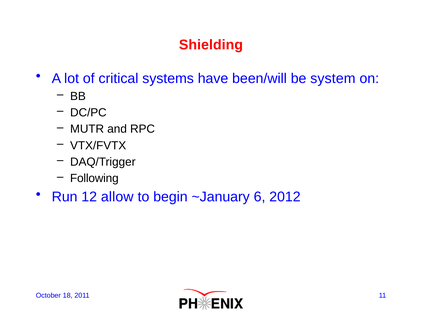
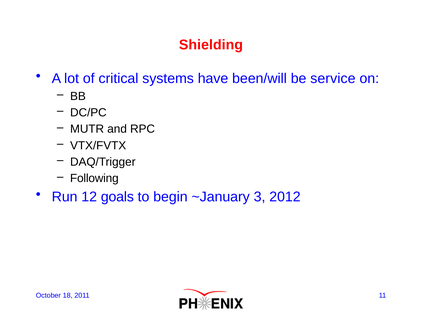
system: system -> service
allow: allow -> goals
6: 6 -> 3
